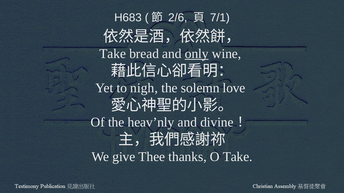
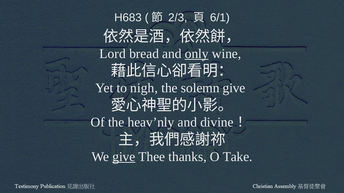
2/6: 2/6 -> 2/3
7/1: 7/1 -> 6/1
Take at (113, 54): Take -> Lord
solemn love: love -> give
give at (124, 157) underline: none -> present
